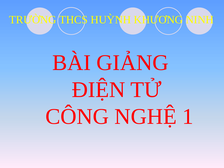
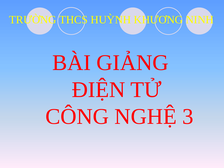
1: 1 -> 3
